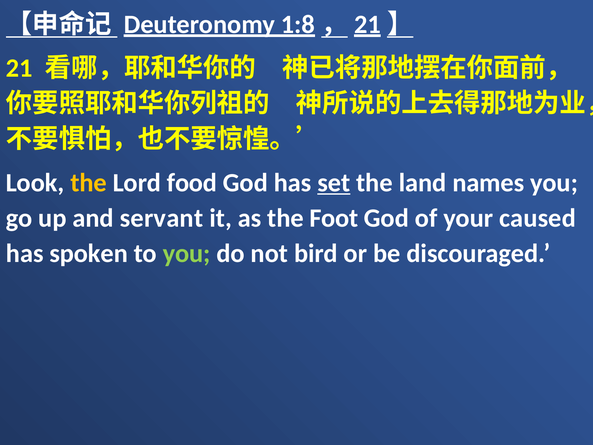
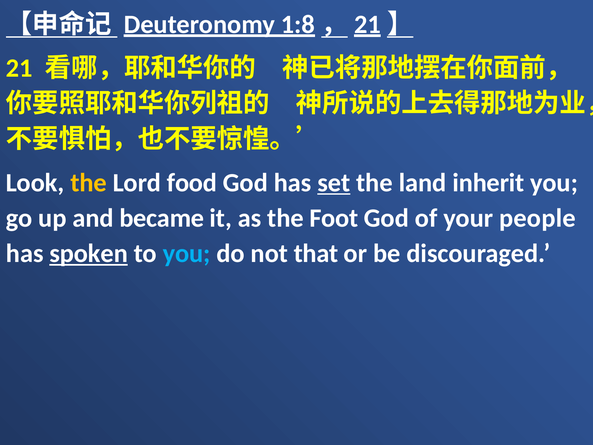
names: names -> inherit
servant: servant -> became
caused: caused -> people
spoken underline: none -> present
you at (187, 253) colour: light green -> light blue
bird: bird -> that
